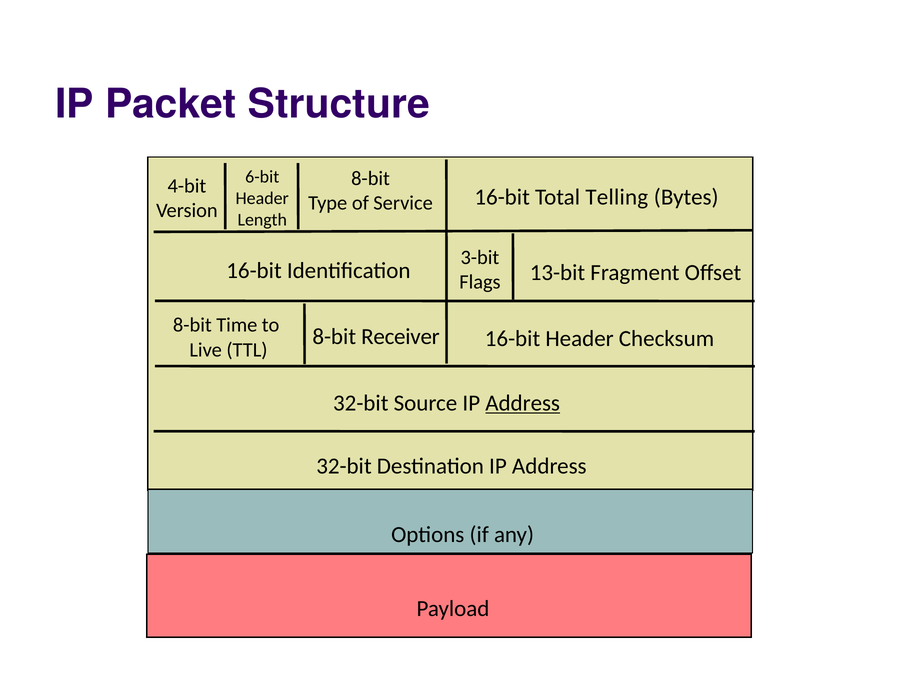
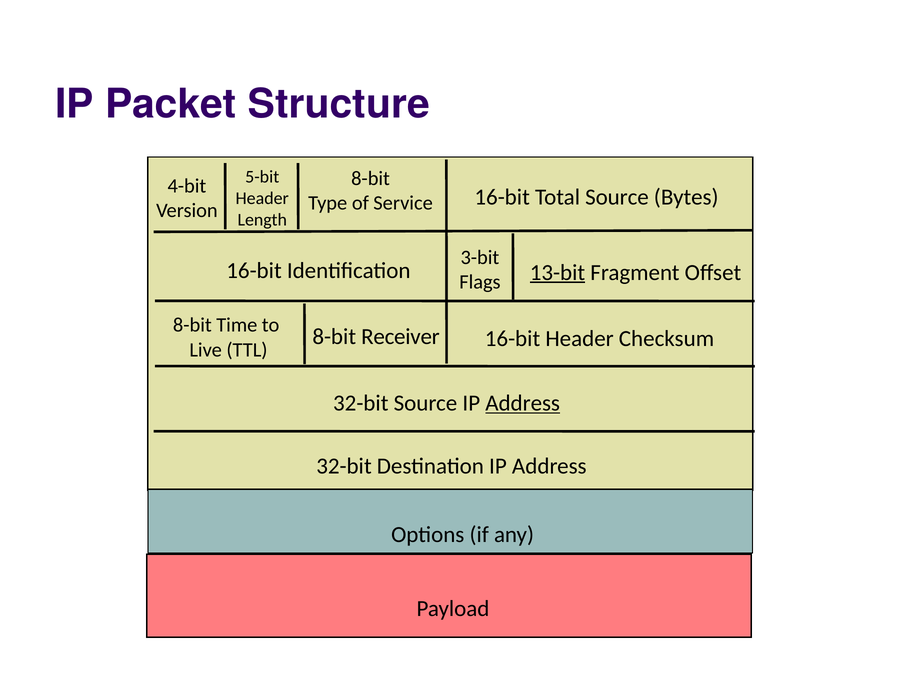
6-bit: 6-bit -> 5-bit
Total Telling: Telling -> Source
13-bit underline: none -> present
